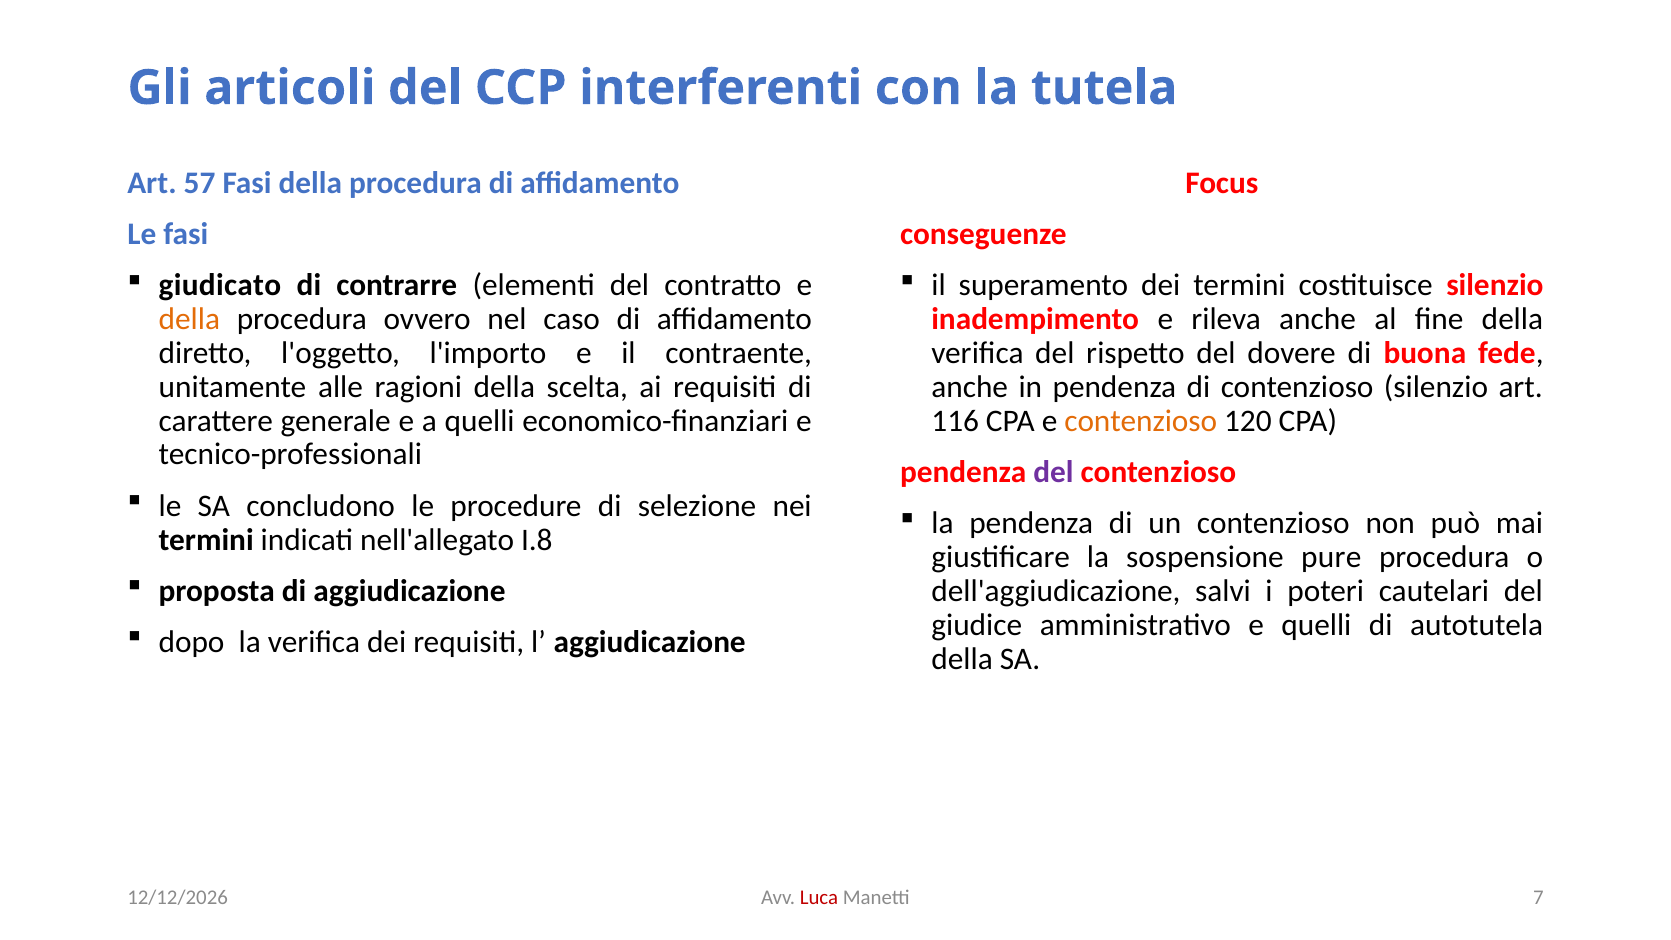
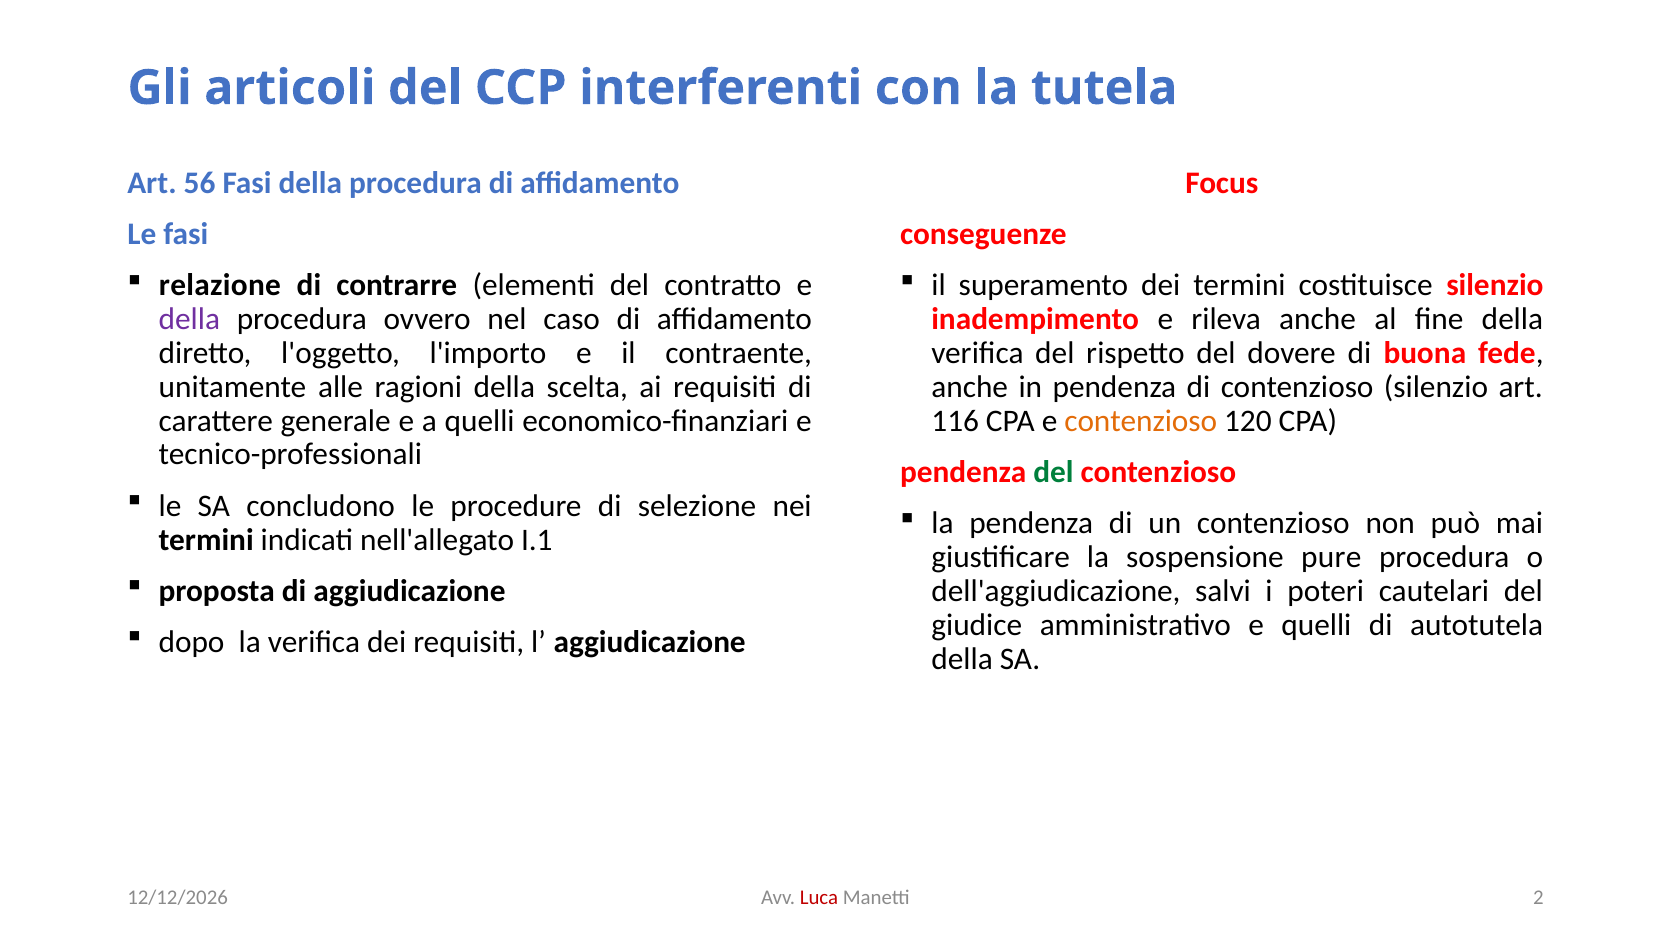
57: 57 -> 56
giudicato: giudicato -> relazione
della at (189, 319) colour: orange -> purple
del at (1053, 472) colour: purple -> green
I.8: I.8 -> I.1
7: 7 -> 2
